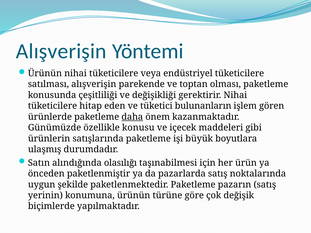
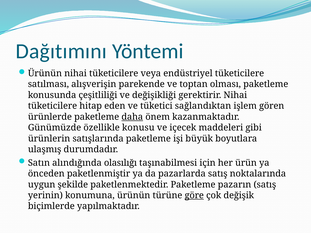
Alışverişin at (61, 51): Alışverişin -> Dağıtımını
bulunanların: bulunanların -> sağlandıktan
göre underline: none -> present
